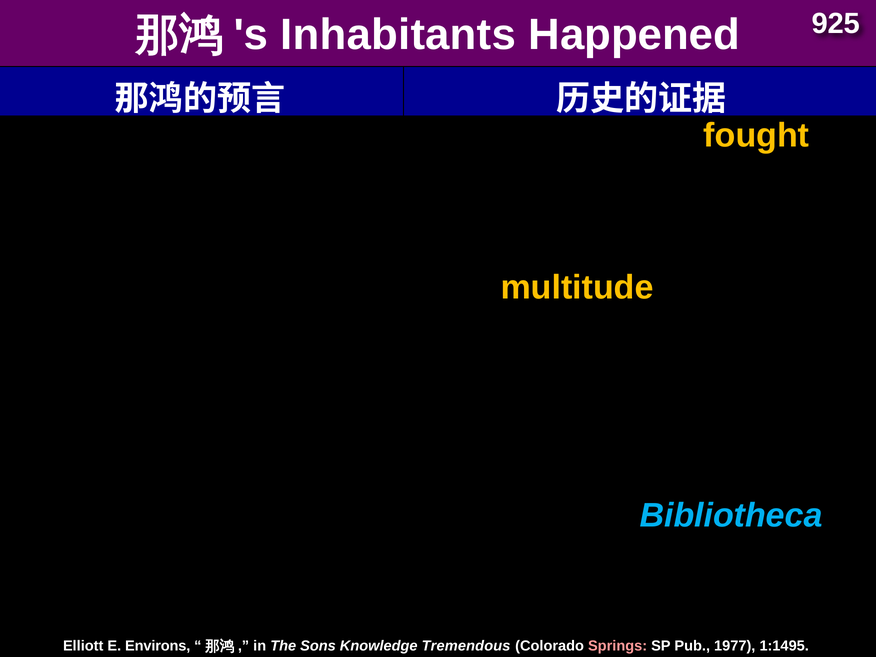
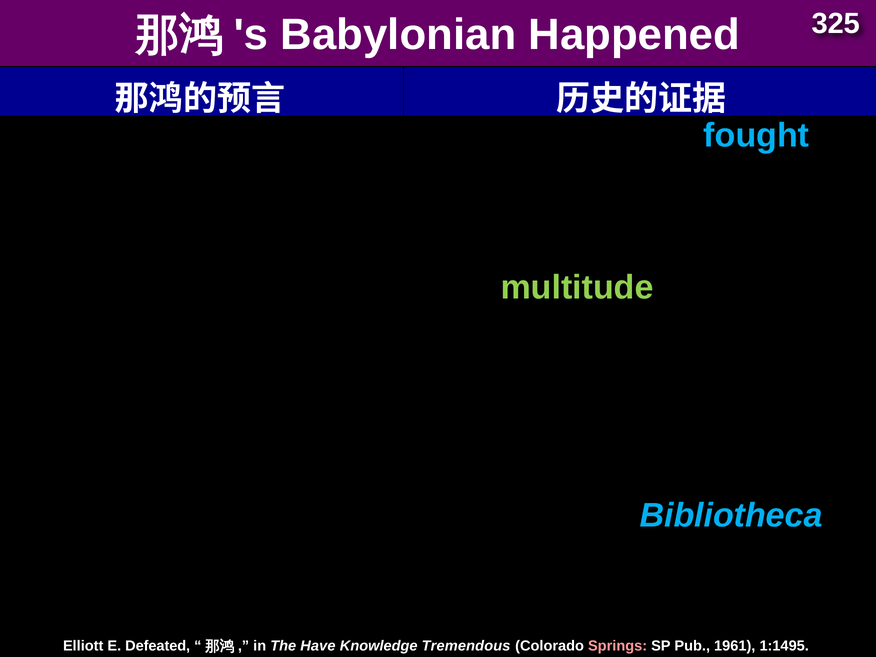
Inhabitants: Inhabitants -> Babylonian
925: 925 -> 325
fought colour: yellow -> light blue
multitude colour: yellow -> light green
E Environs: Environs -> Defeated
Sons: Sons -> Have
1977: 1977 -> 1961
